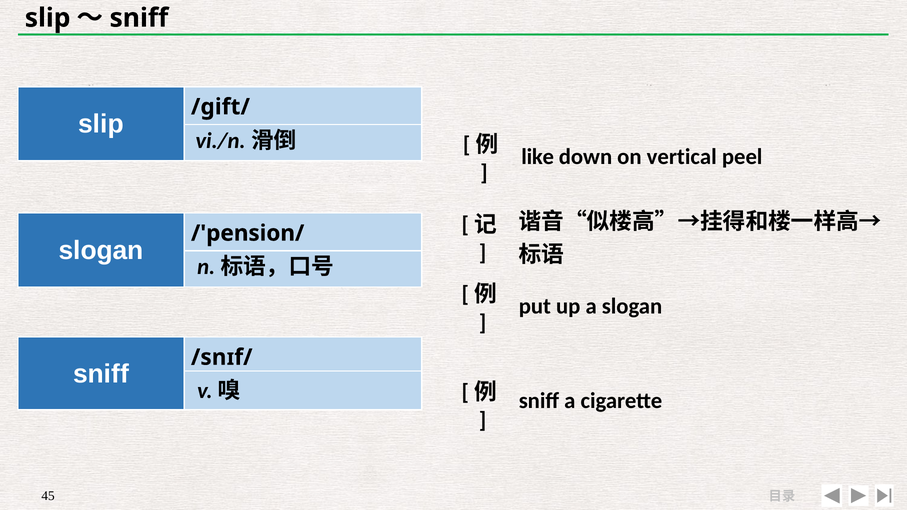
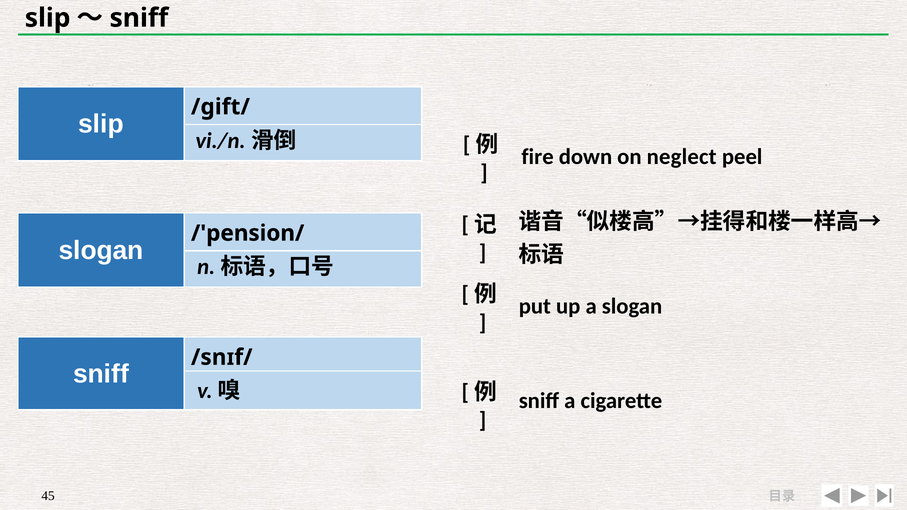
like: like -> fire
vertical: vertical -> neglect
